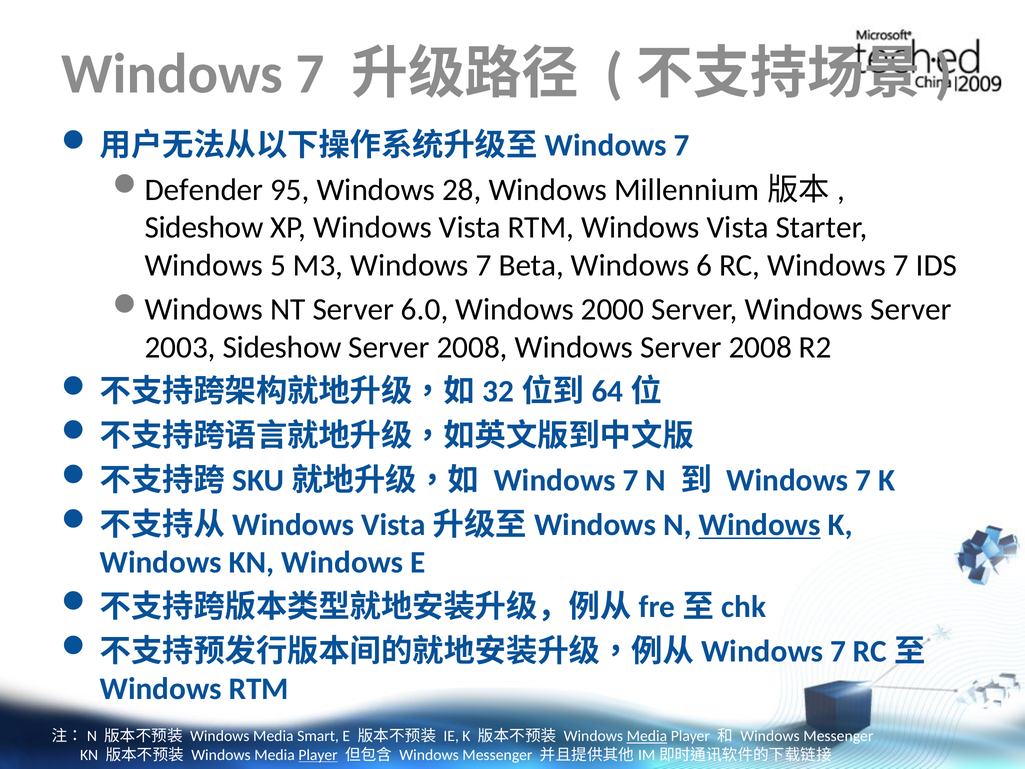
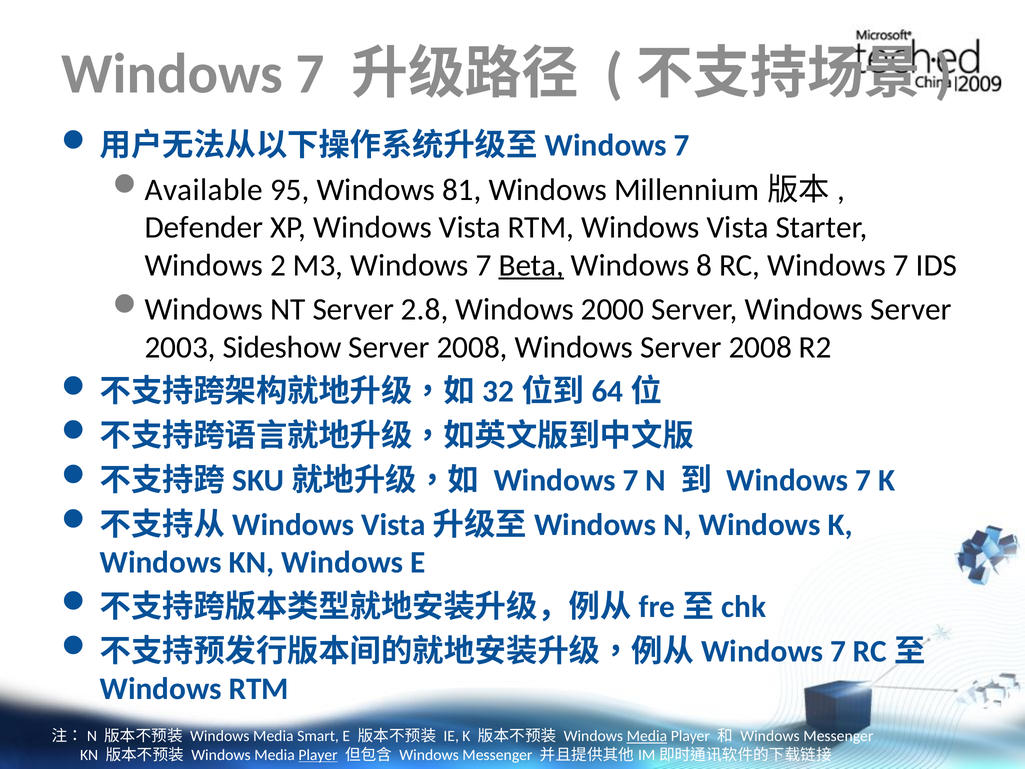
Defender: Defender -> Available
28: 28 -> 81
Sideshow at (204, 228): Sideshow -> Defender
5: 5 -> 2
Beta underline: none -> present
6: 6 -> 8
6.0: 6.0 -> 2.8
Windows at (760, 525) underline: present -> none
